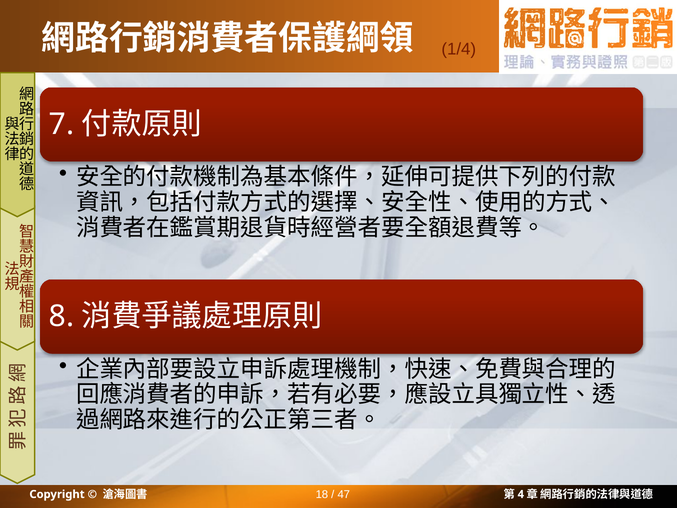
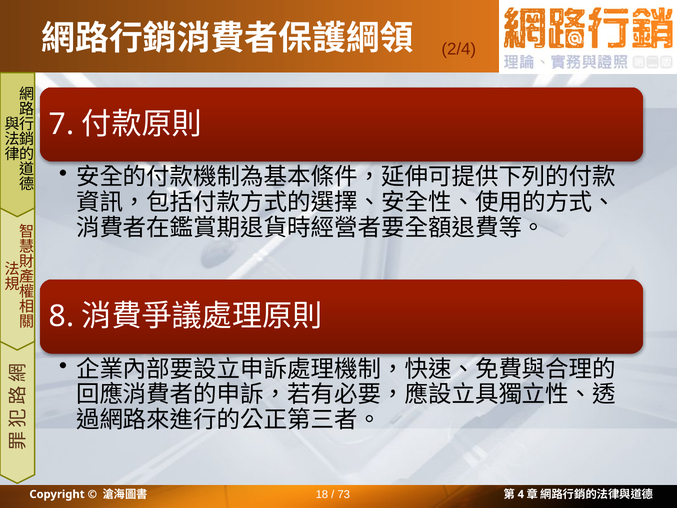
1/4: 1/4 -> 2/4
47: 47 -> 73
